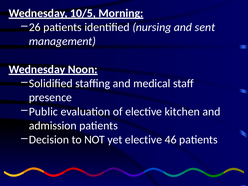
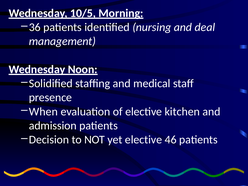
26: 26 -> 36
sent: sent -> deal
Public: Public -> When
